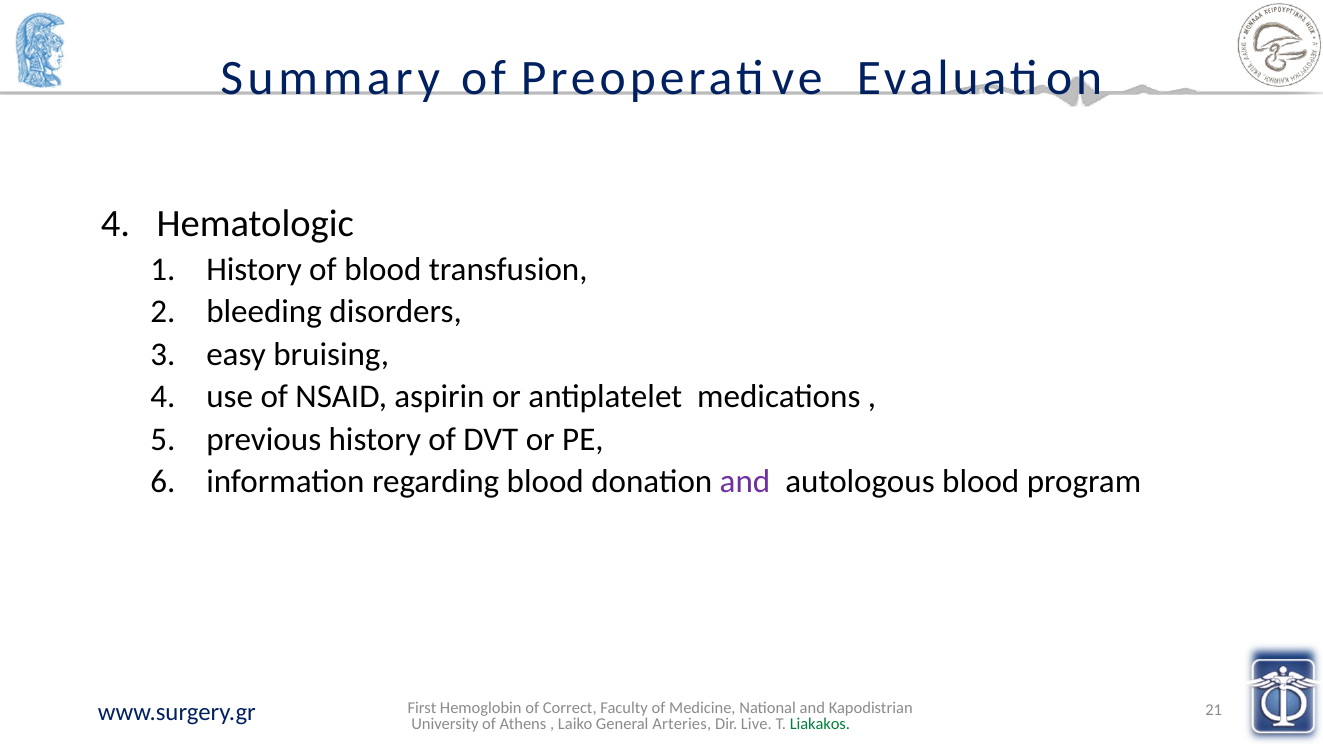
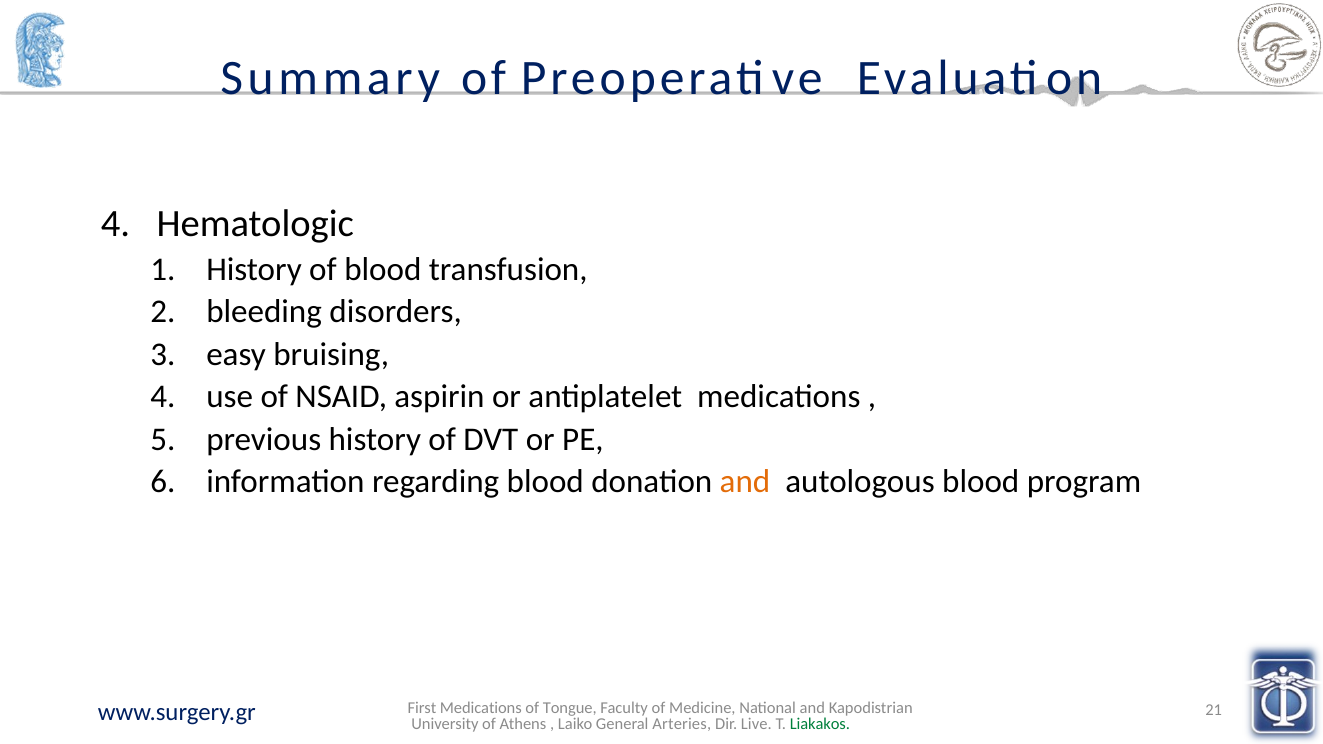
and at (745, 482) colour: purple -> orange
First Hemoglobin: Hemoglobin -> Medications
Correct: Correct -> Tongue
